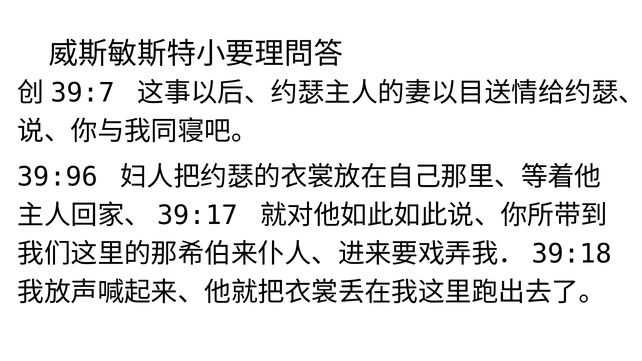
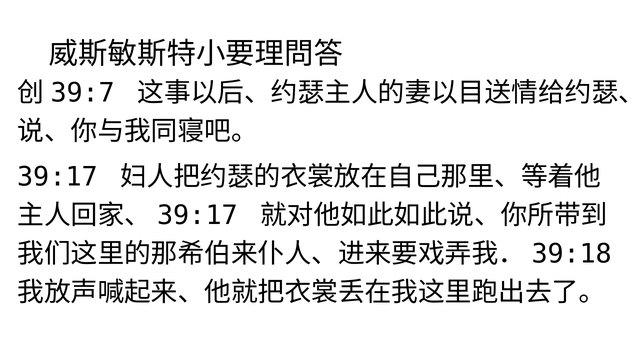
39:96 at (58, 177): 39:96 -> 39:17
